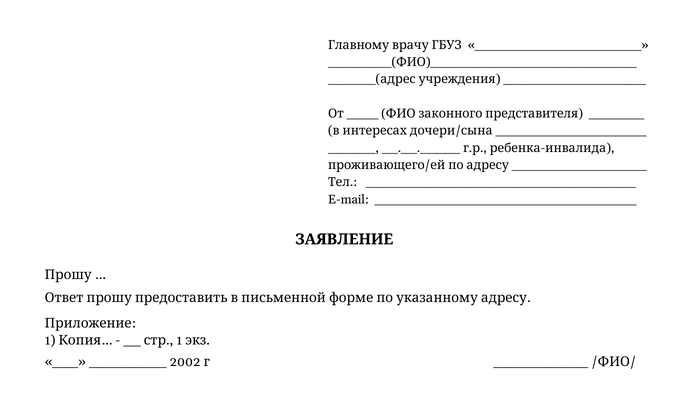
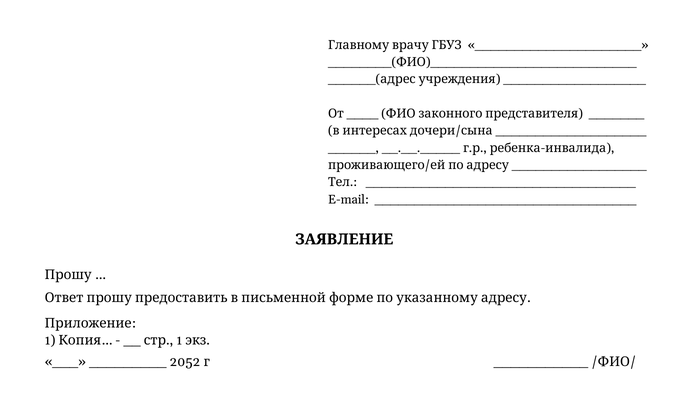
2002: 2002 -> 2052
